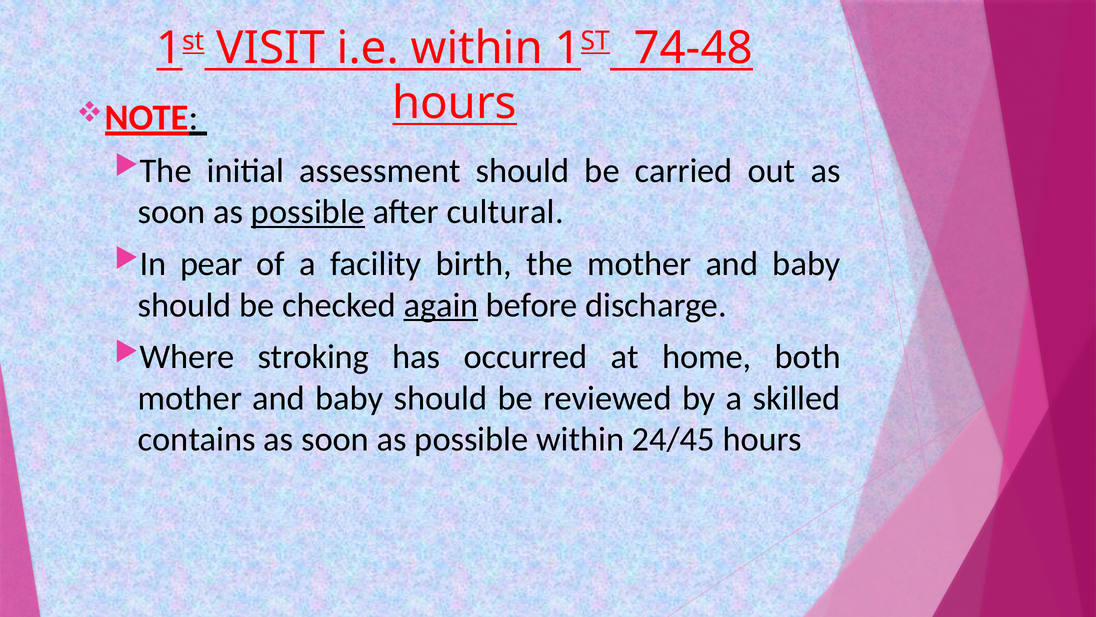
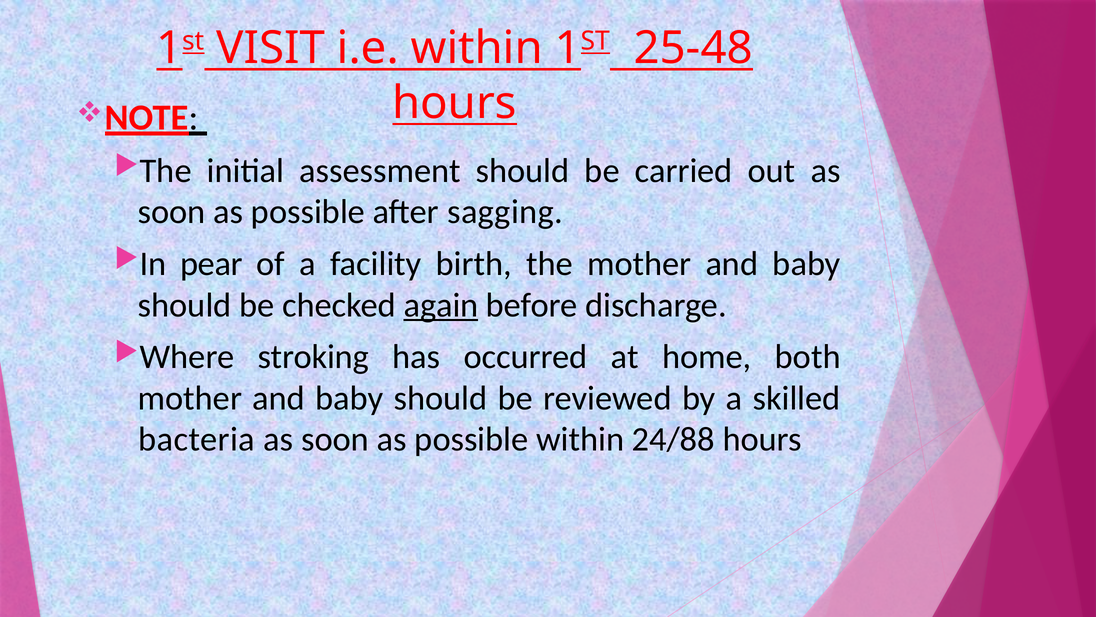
74-48: 74-48 -> 25-48
possible at (308, 212) underline: present -> none
cultural: cultural -> sagging
contains: contains -> bacteria
24/45: 24/45 -> 24/88
